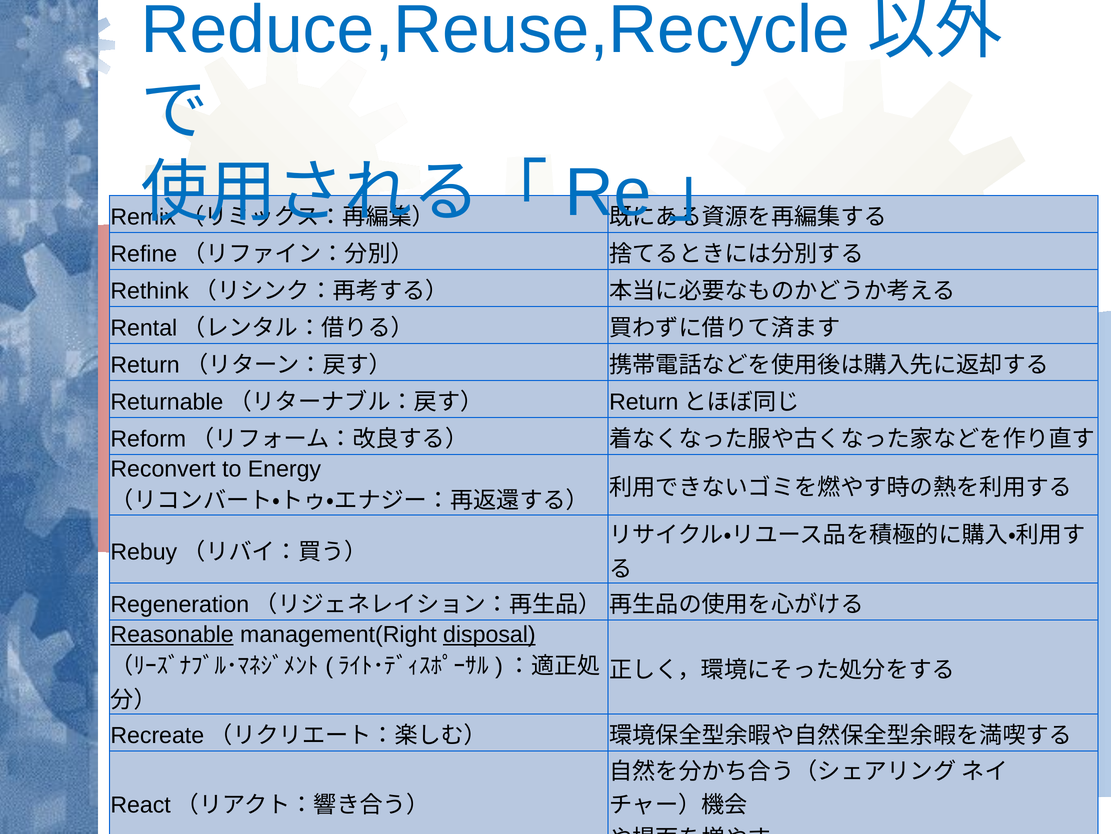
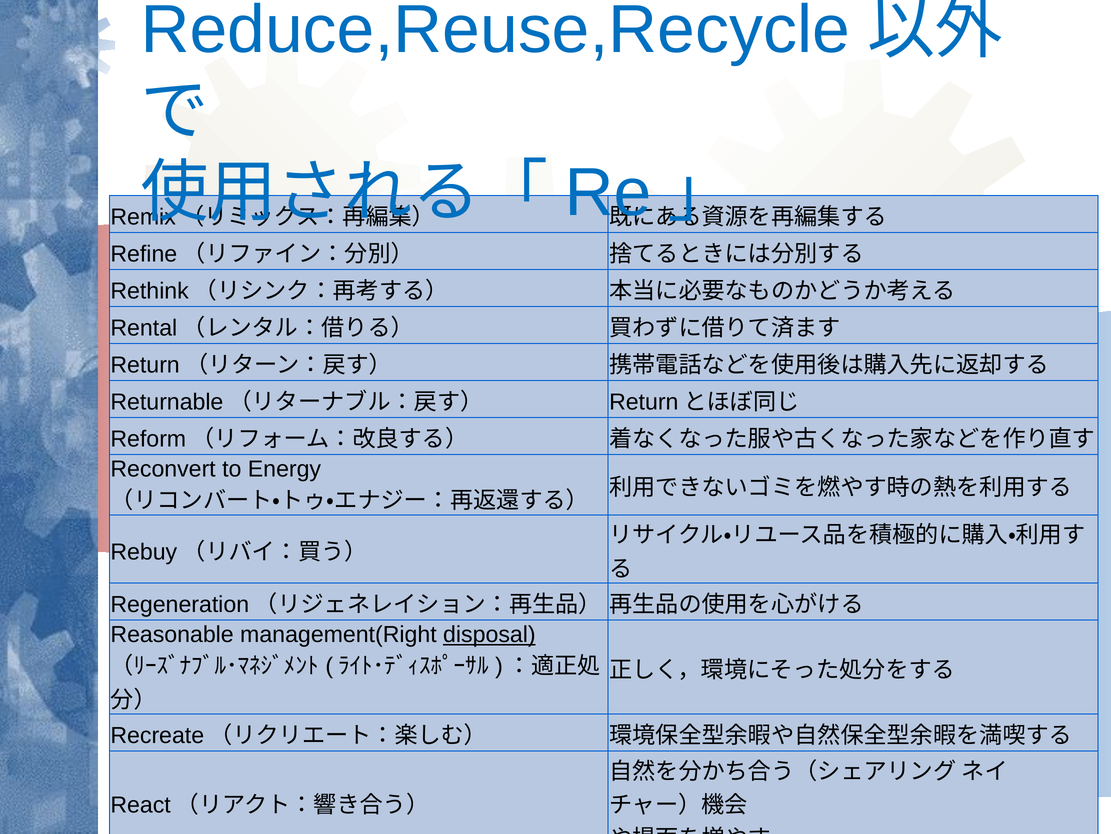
Reasonable underline: present -> none
